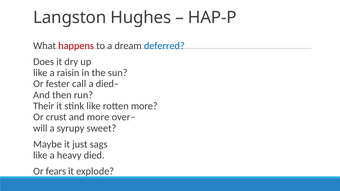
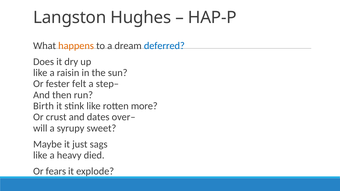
happens colour: red -> orange
call: call -> felt
died–: died– -> step–
Their: Their -> Birth
and more: more -> dates
